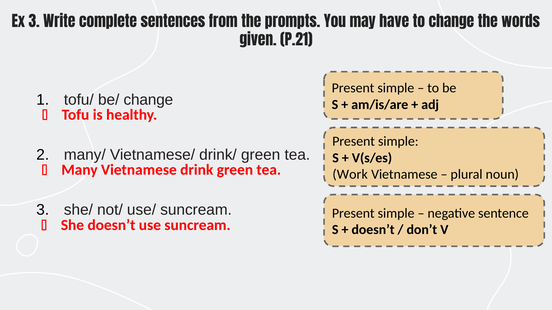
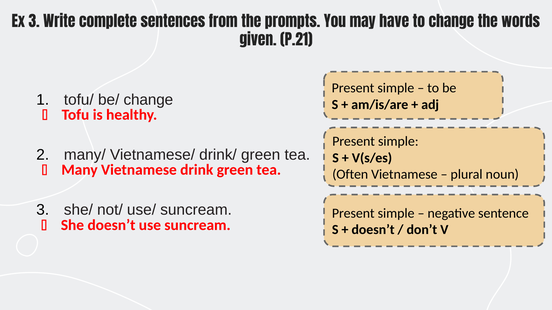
Work: Work -> Often
